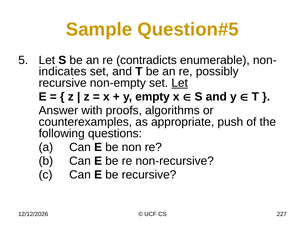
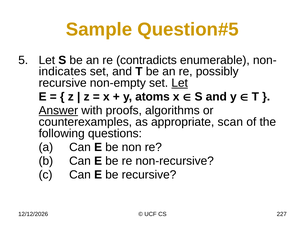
empty: empty -> atoms
Answer underline: none -> present
push: push -> scan
